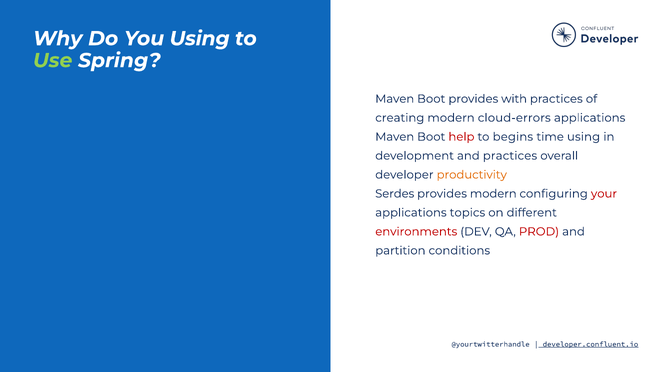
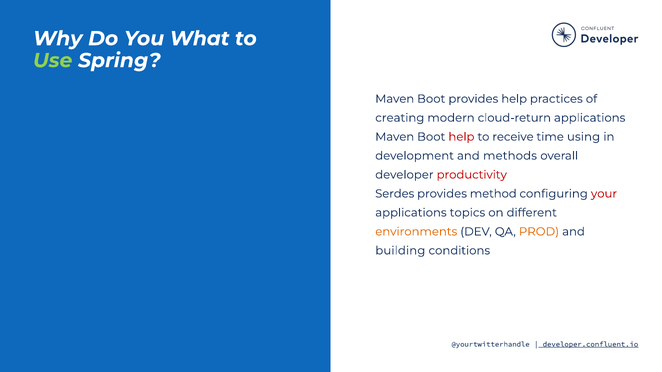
You Using: Using -> What
provides with: with -> help
cloud-errors: cloud-errors -> cloud-return
begins: begins -> receive
and practices: practices -> methods
productivity colour: orange -> red
provides modern: modern -> method
environments colour: red -> orange
PROD colour: red -> orange
partition: partition -> building
